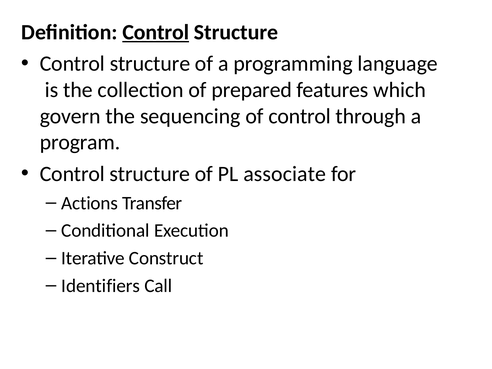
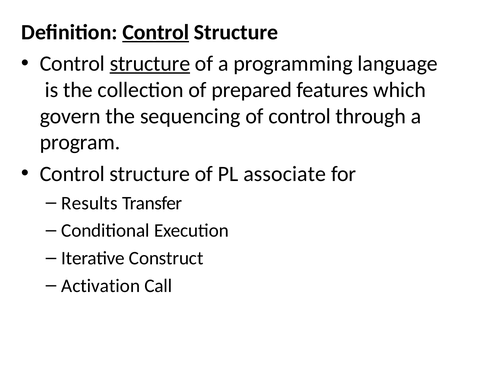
structure at (150, 64) underline: none -> present
Actions: Actions -> Results
Identifiers: Identifiers -> Activation
